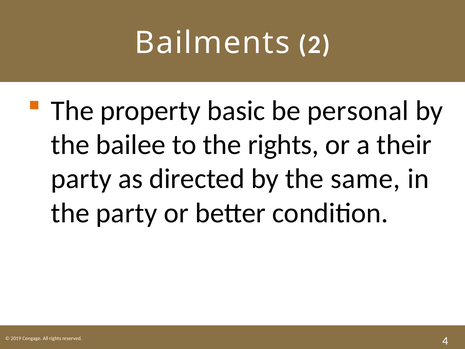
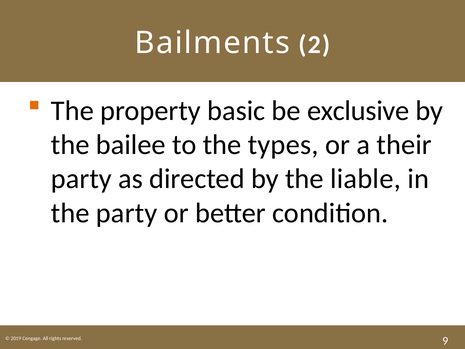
personal: personal -> exclusive
the rights: rights -> types
same: same -> liable
4: 4 -> 9
